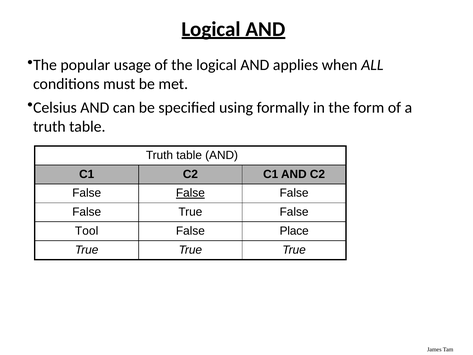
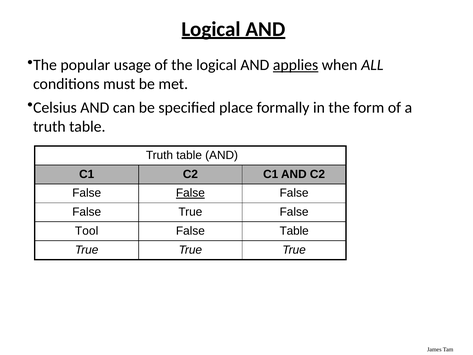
applies underline: none -> present
using: using -> place
False Place: Place -> Table
